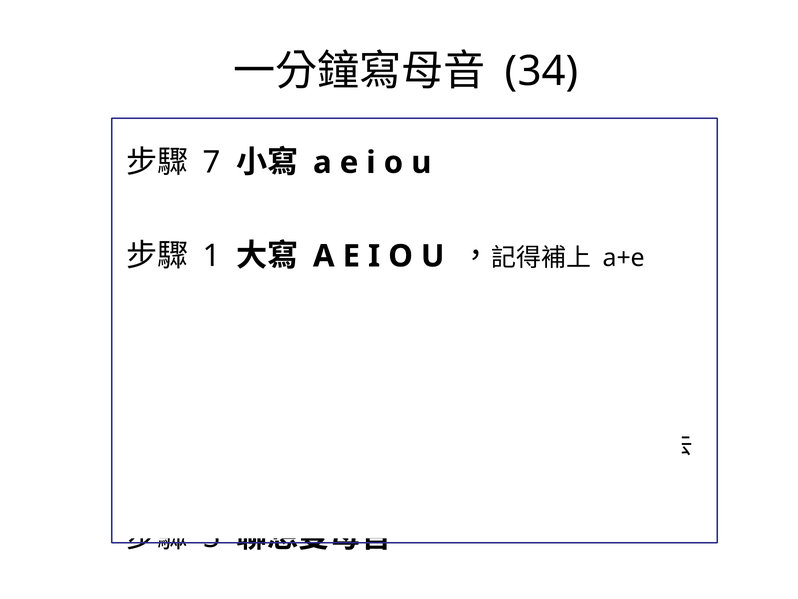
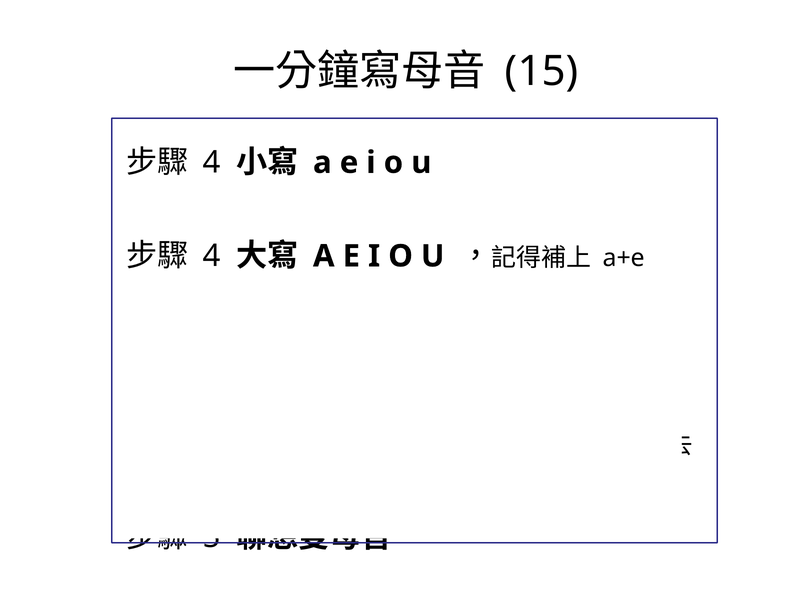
34: 34 -> 15
7 at (212, 162): 7 -> 4
1 at (212, 256): 1 -> 4
